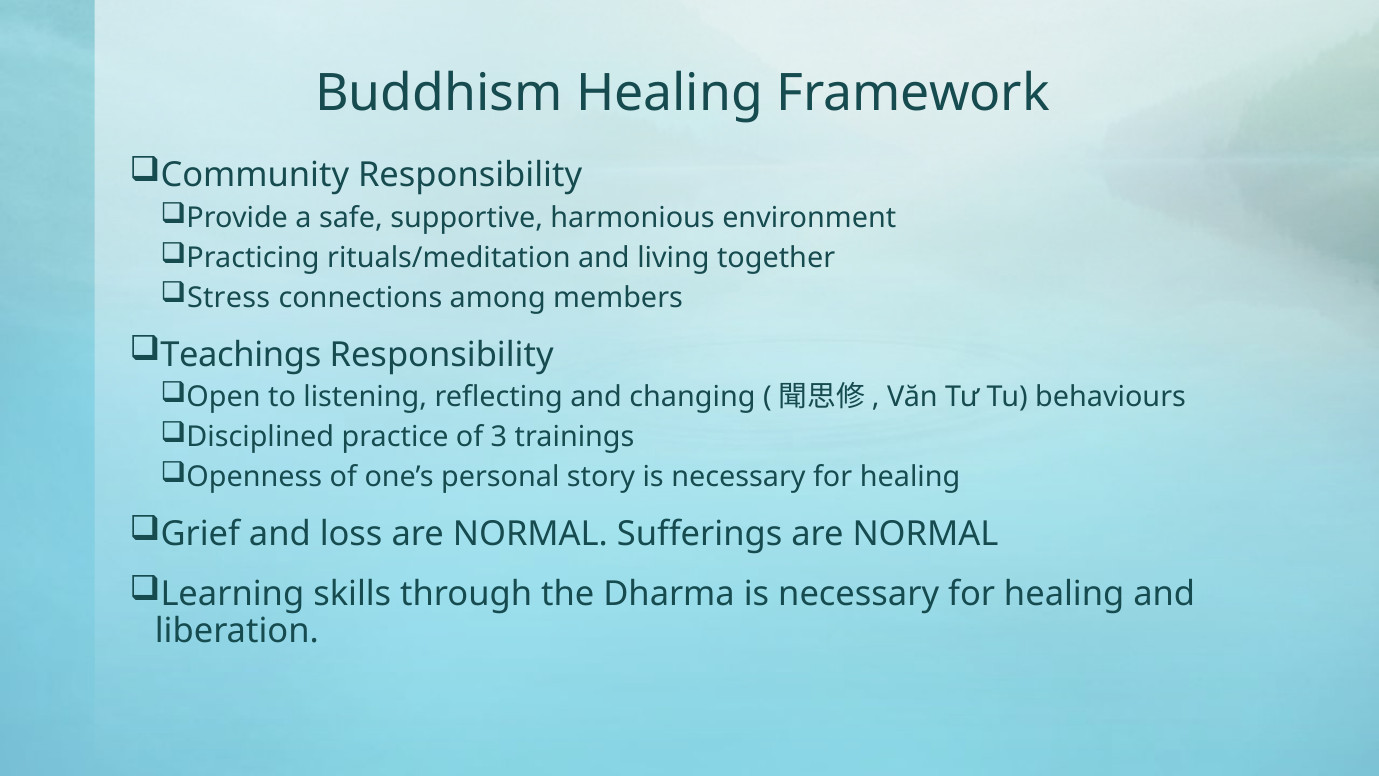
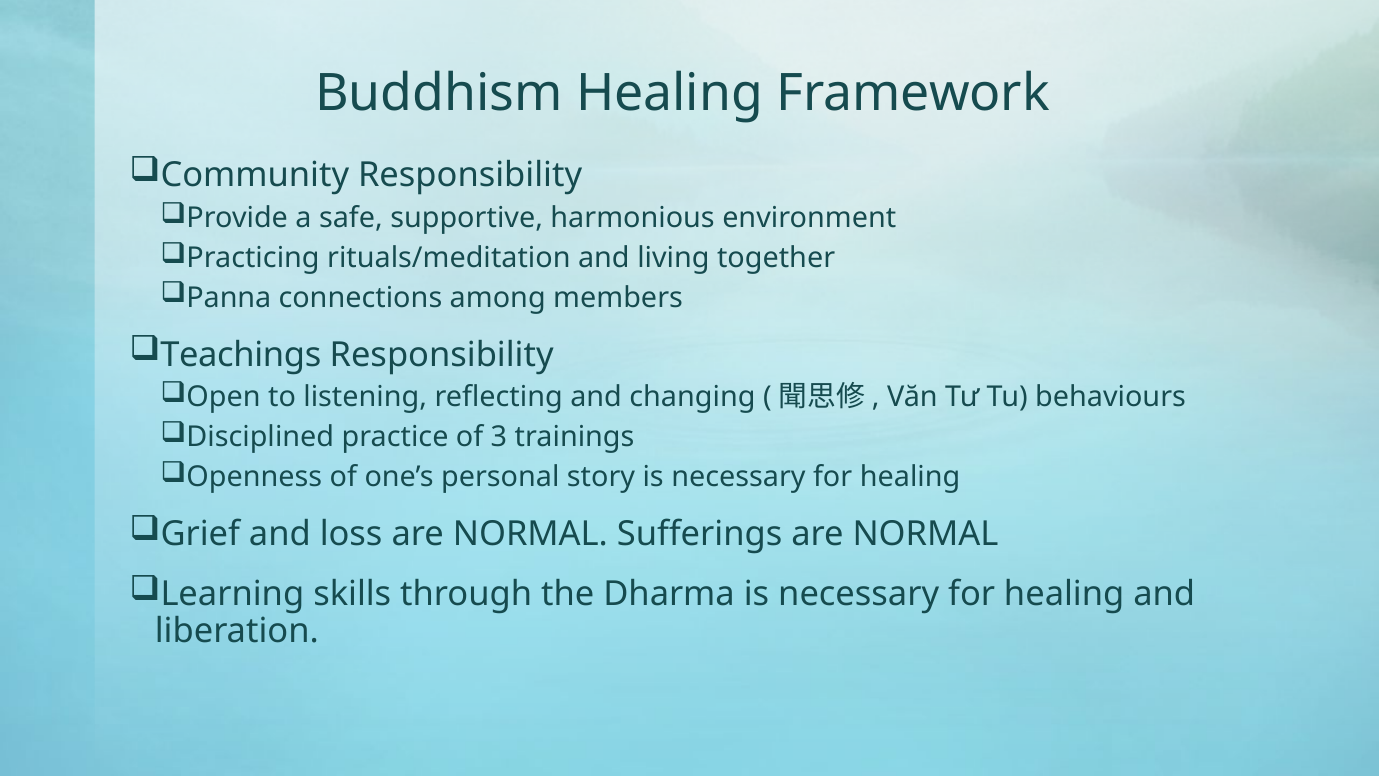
Stress: Stress -> Panna
